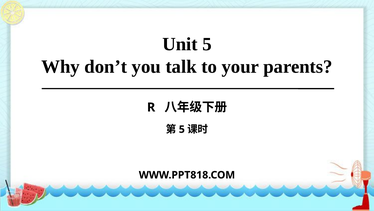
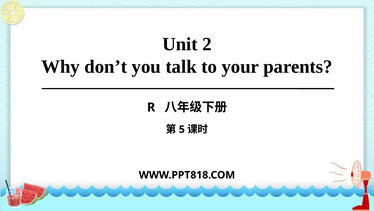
Unit 5: 5 -> 2
